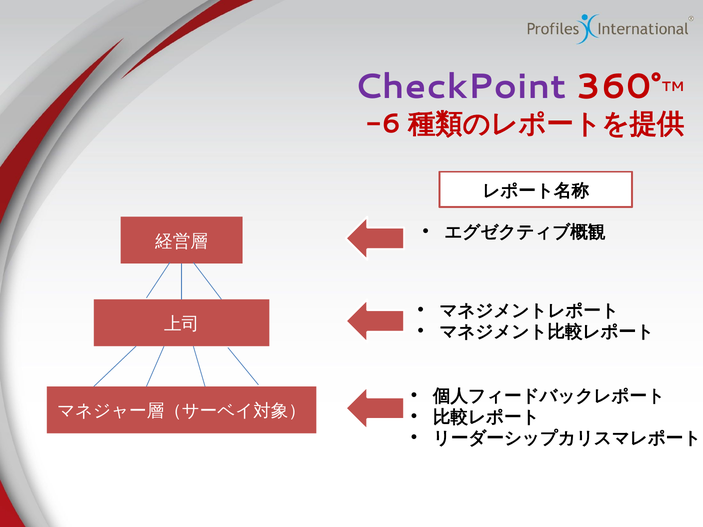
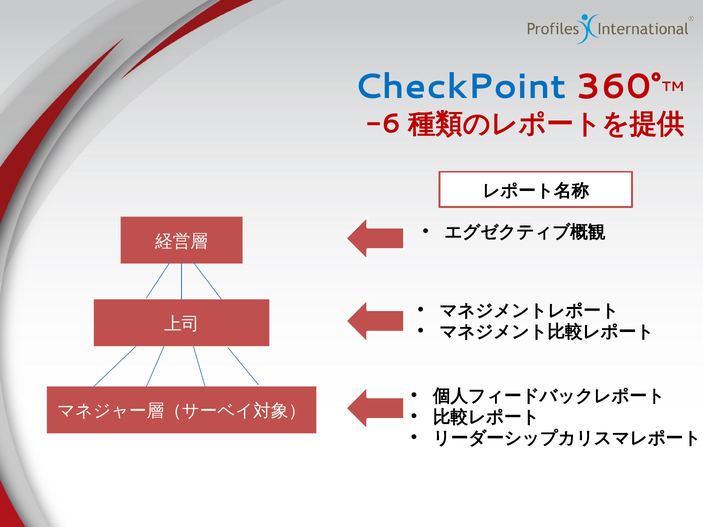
CheckPoint colour: purple -> blue
